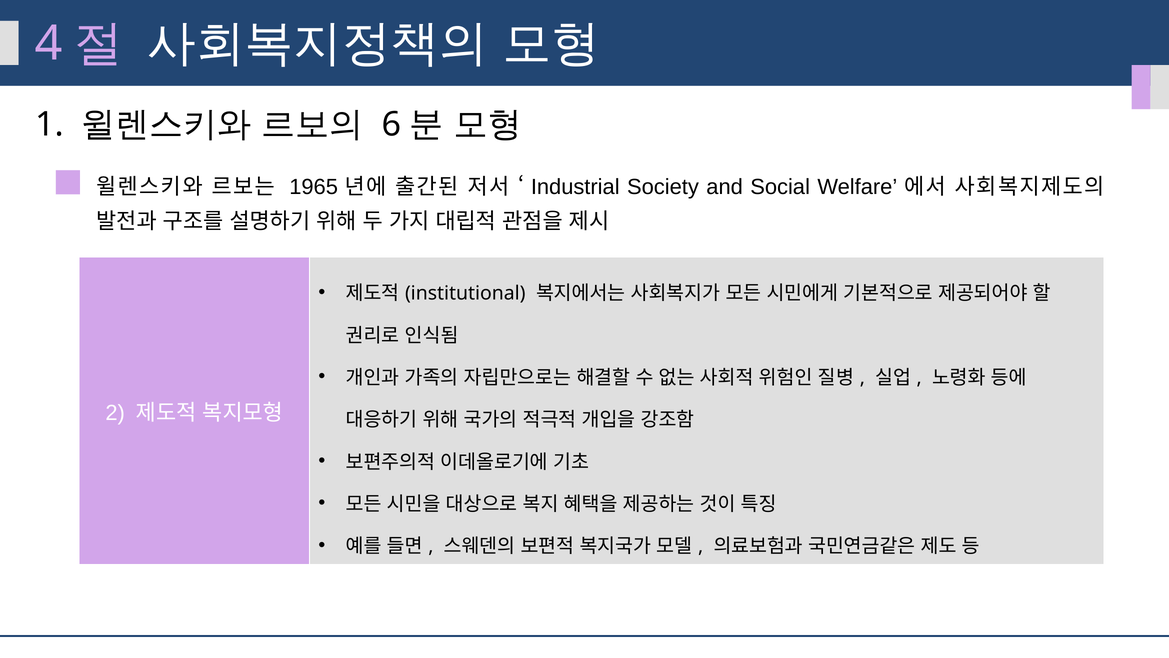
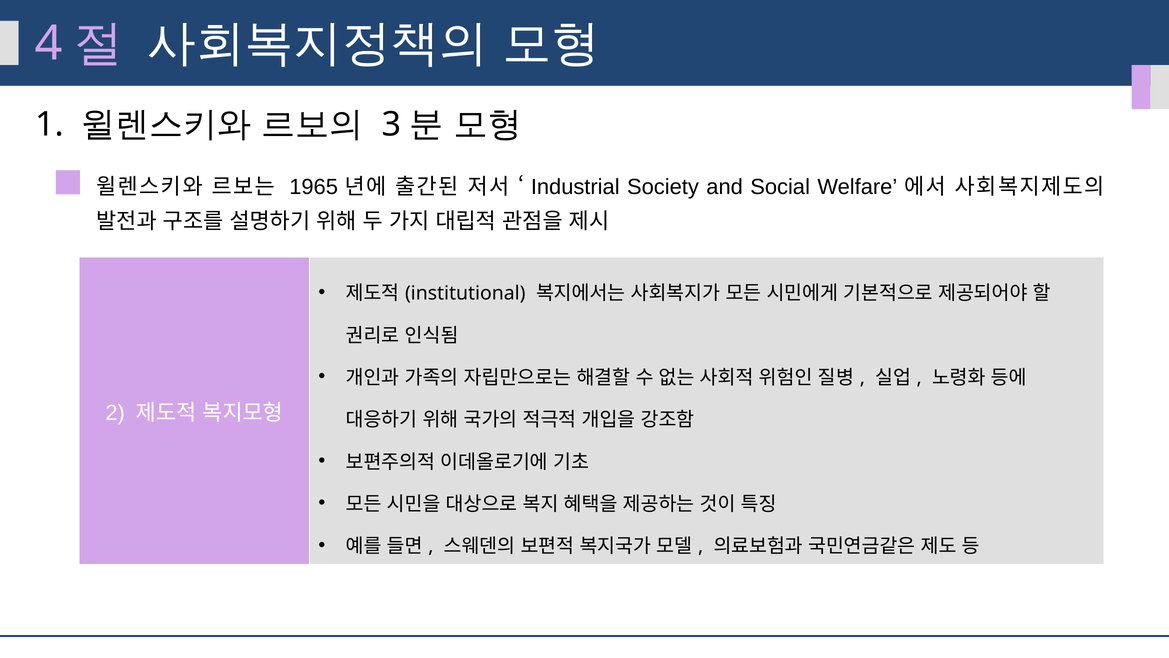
6: 6 -> 3
